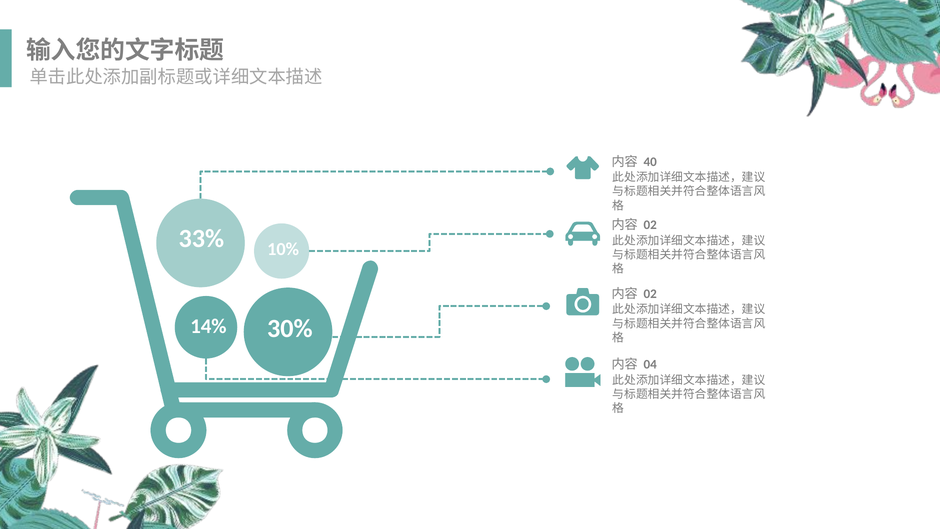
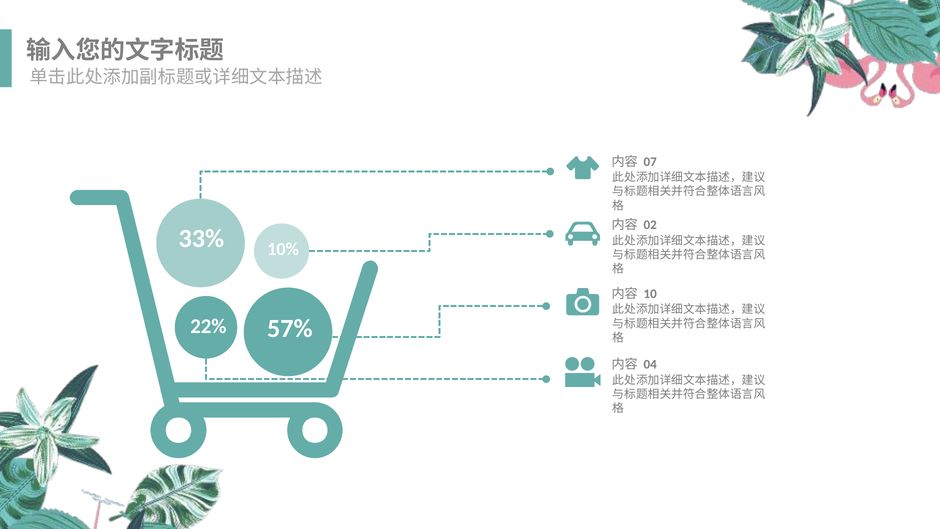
40: 40 -> 07
02 at (650, 294): 02 -> 10
14%: 14% -> 22%
30%: 30% -> 57%
